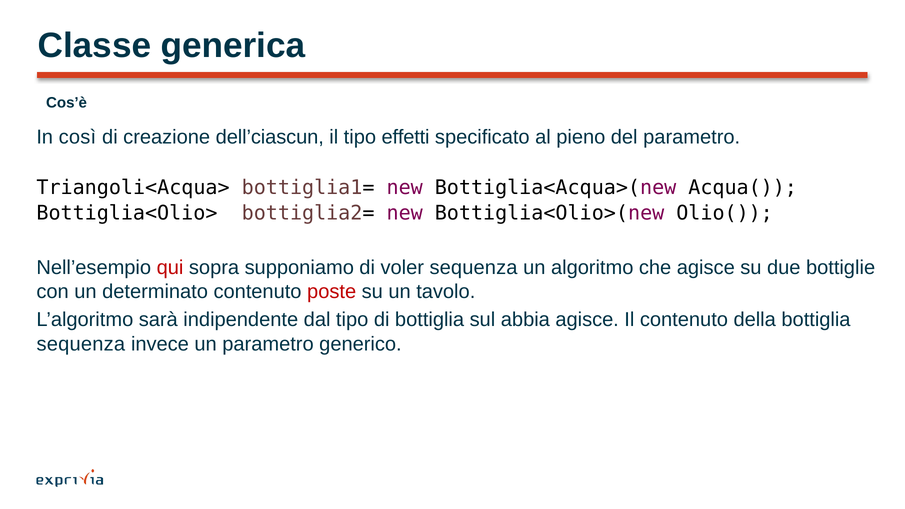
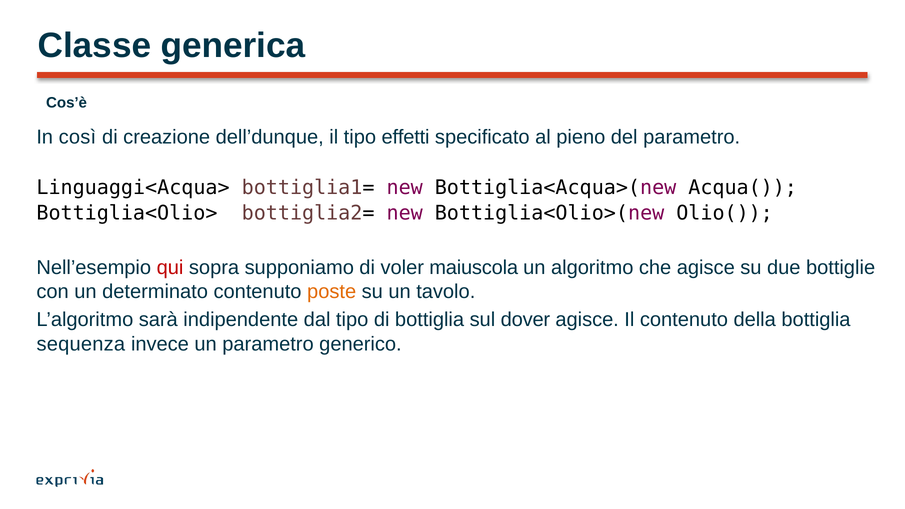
dell’ciascun: dell’ciascun -> dell’dunque
Triangoli<Acqua>: Triangoli<Acqua> -> Linguaggi<Acqua>
voler sequenza: sequenza -> maiuscola
poste colour: red -> orange
abbia: abbia -> dover
